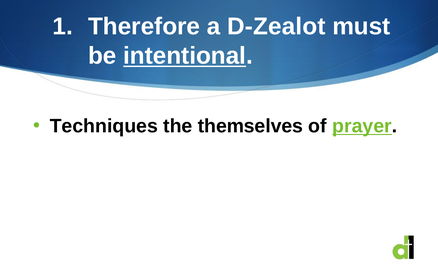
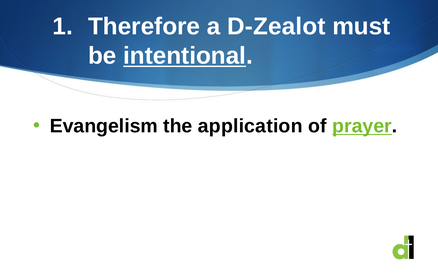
Techniques: Techniques -> Evangelism
themselves: themselves -> application
